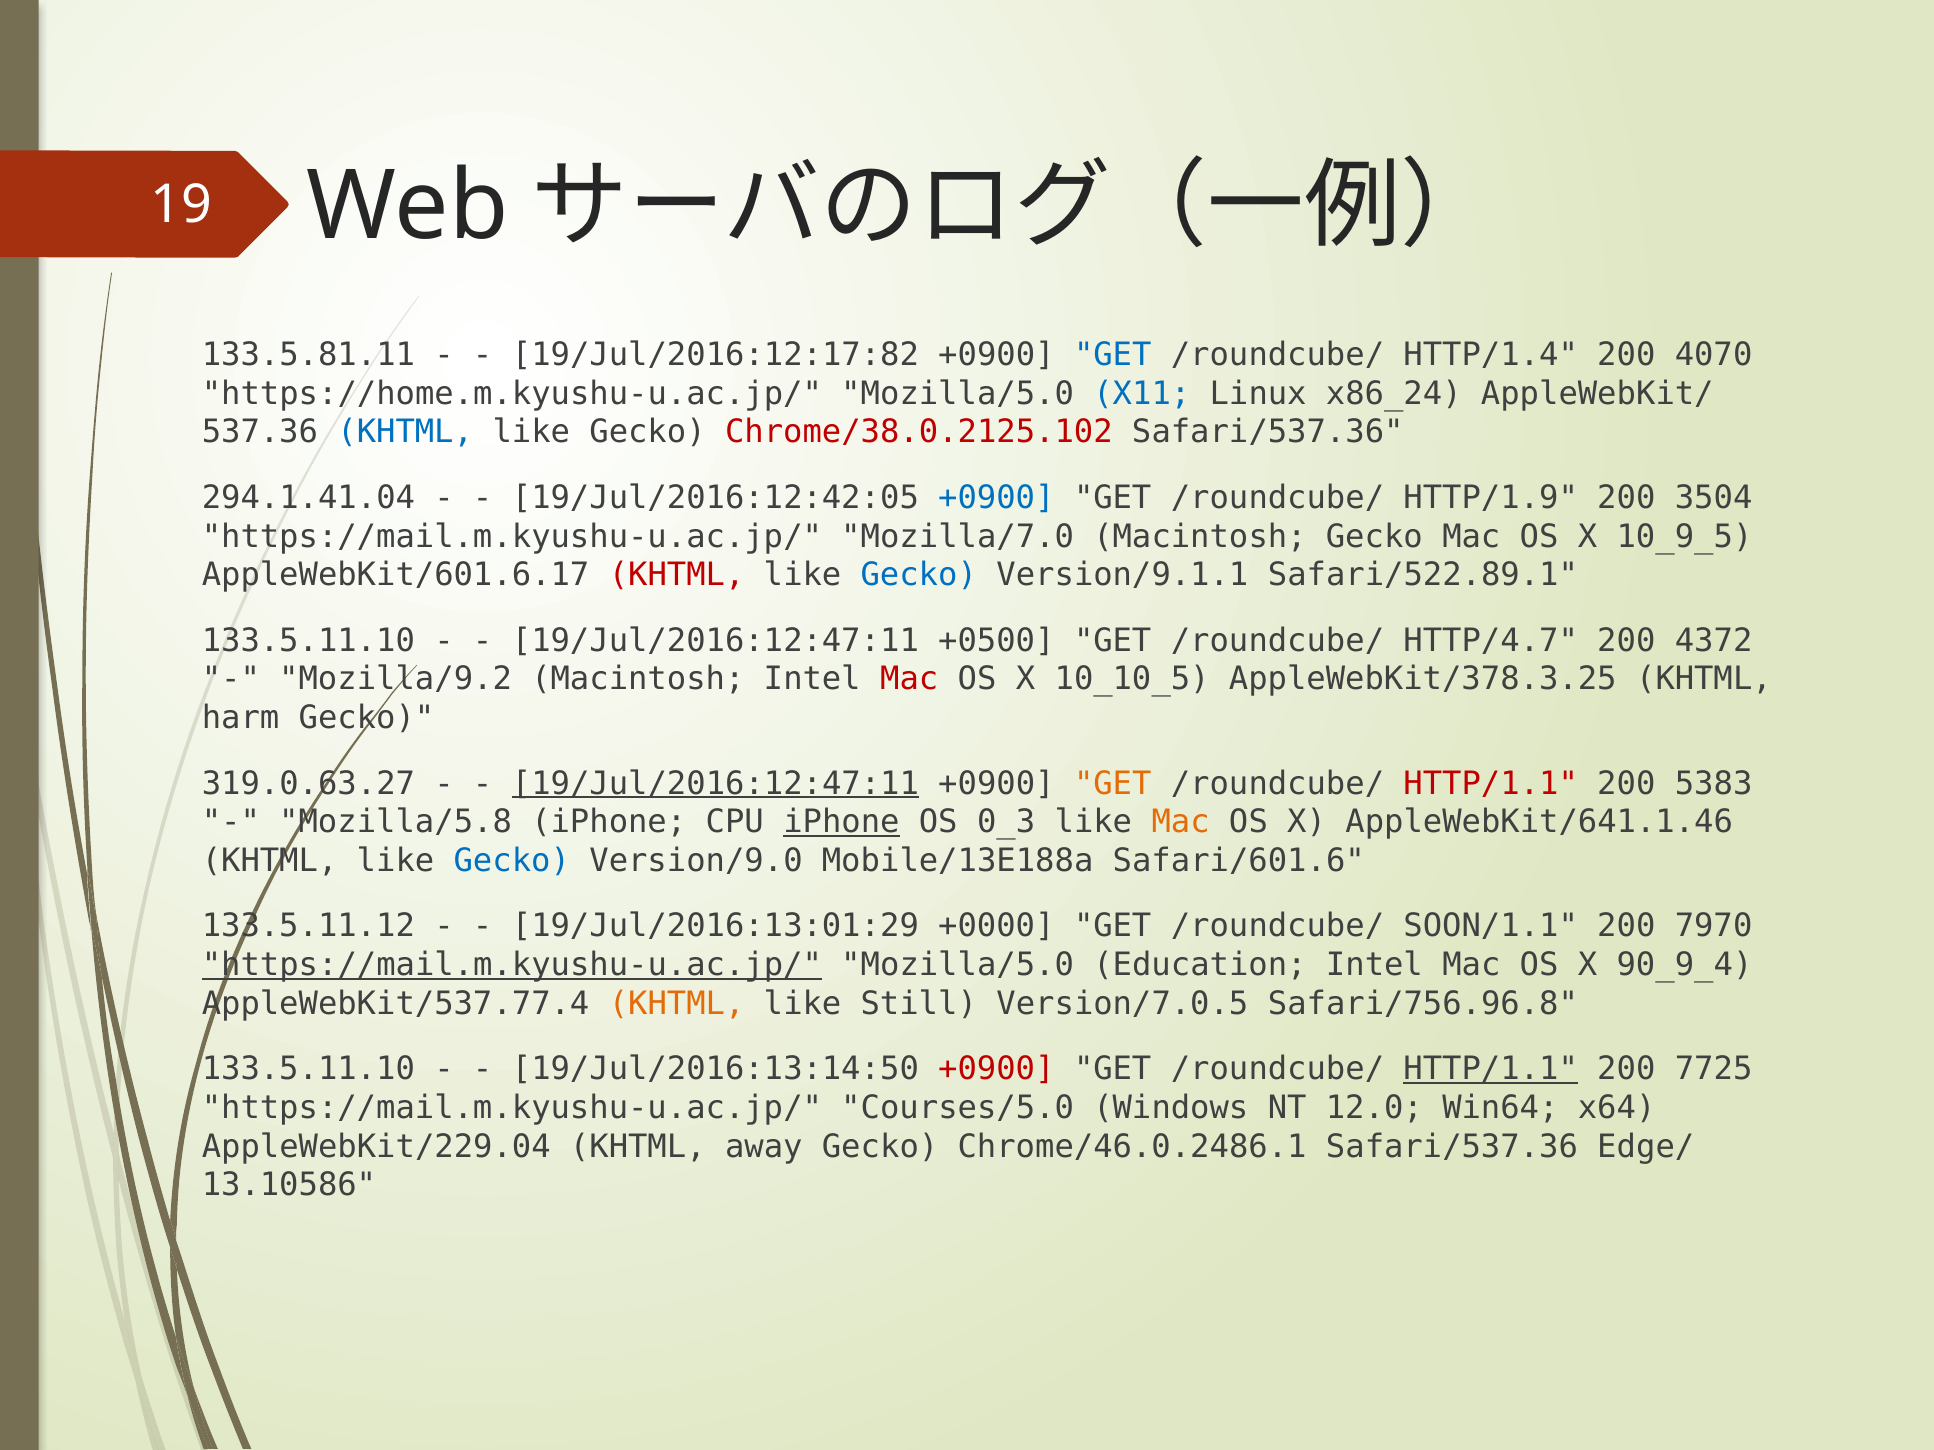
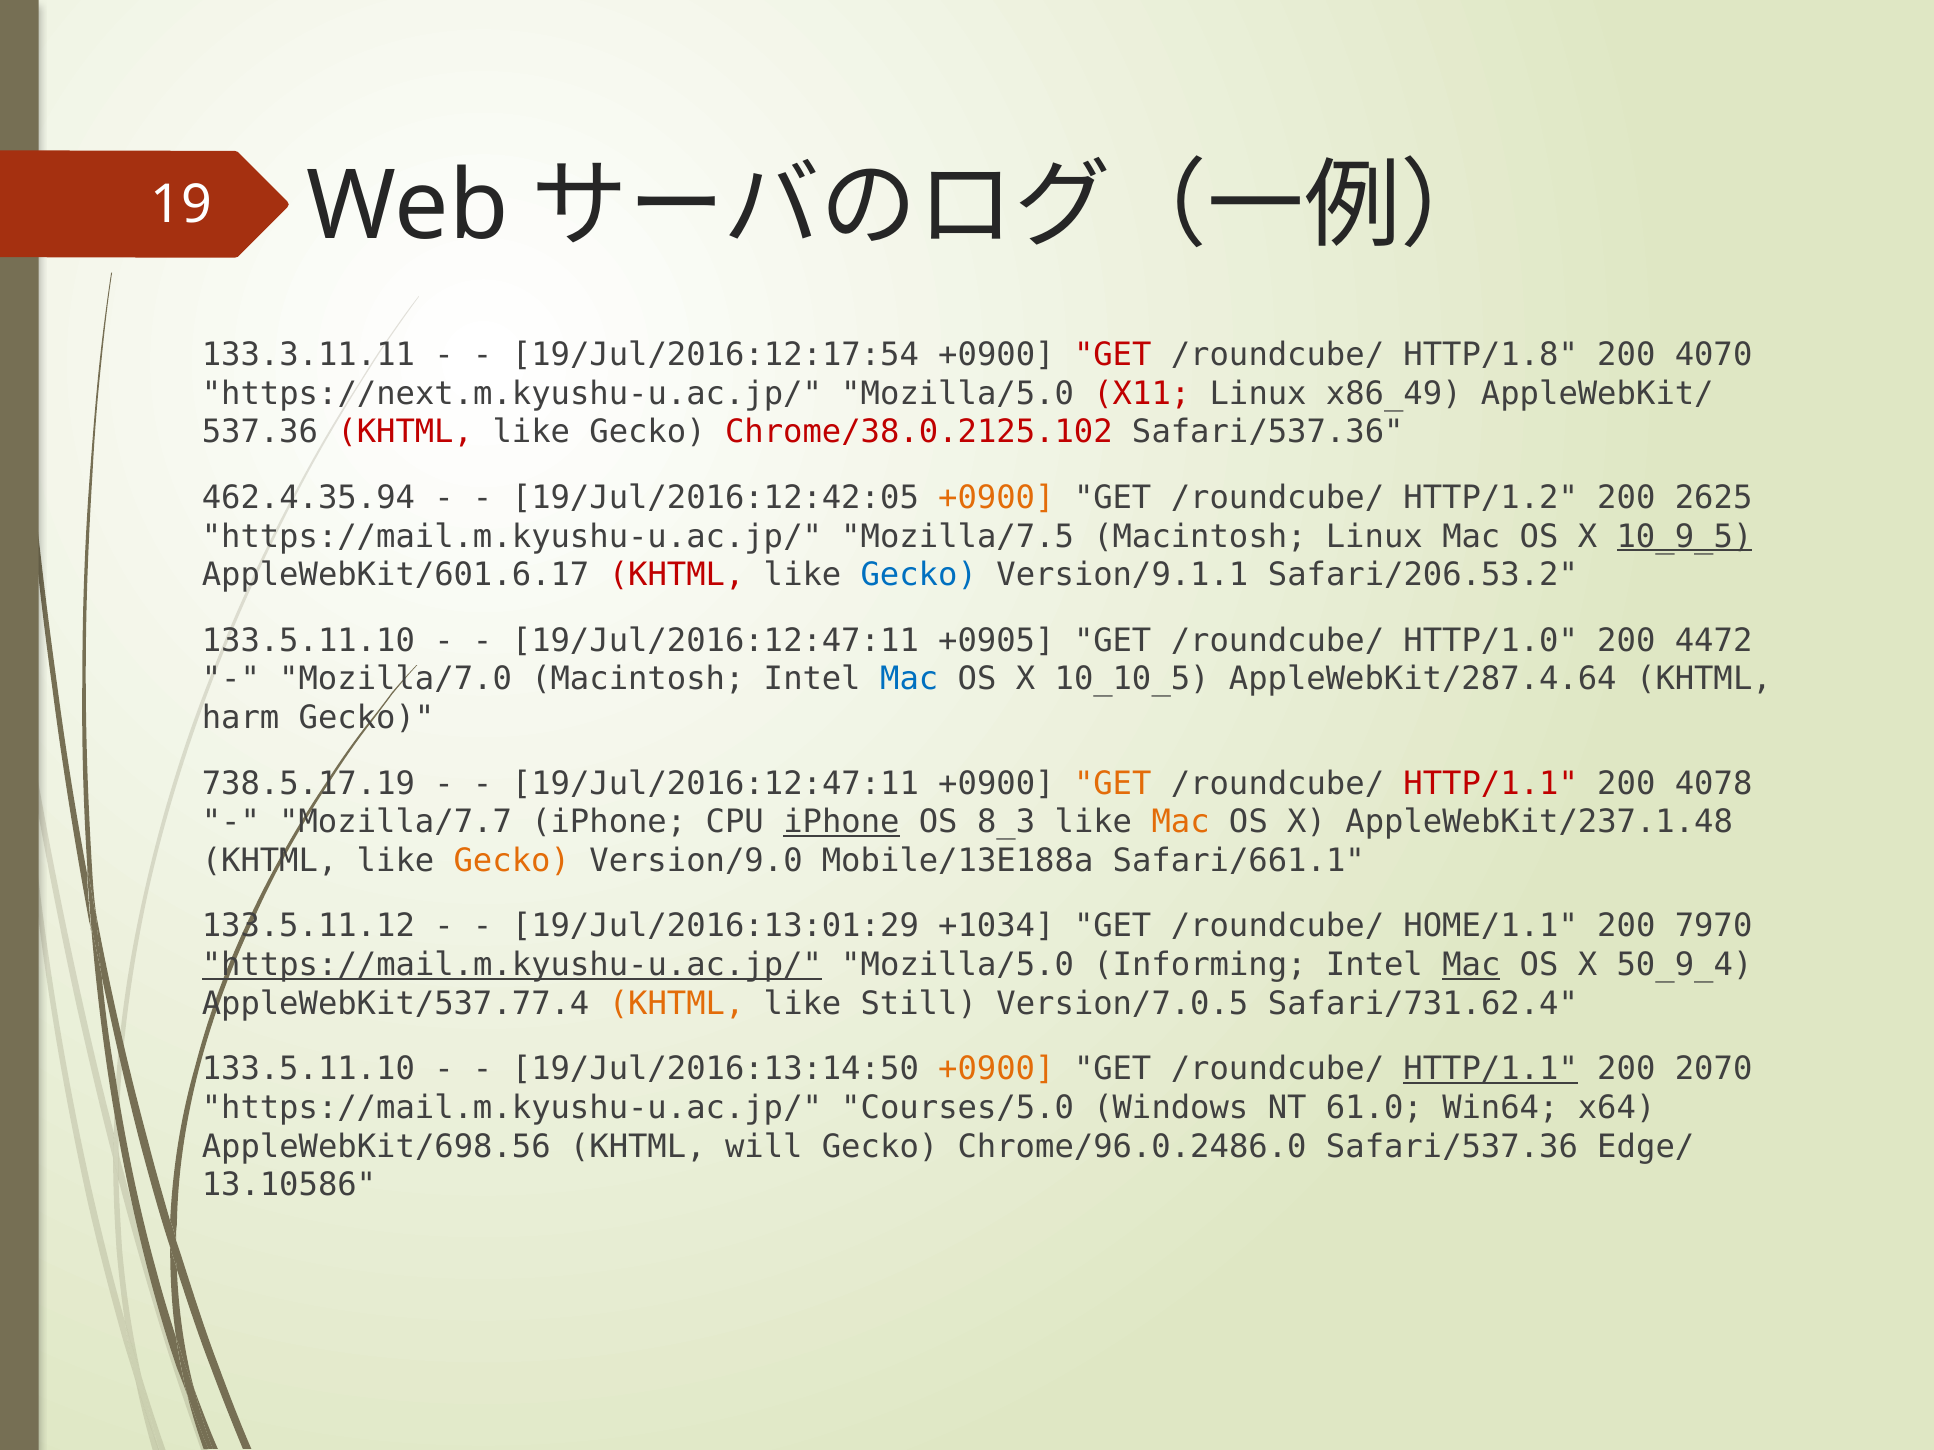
133.5.81.11: 133.5.81.11 -> 133.3.11.11
19/Jul/2016:12:17:82: 19/Jul/2016:12:17:82 -> 19/Jul/2016:12:17:54
GET at (1113, 355) colour: blue -> red
HTTP/1.4: HTTP/1.4 -> HTTP/1.8
https://home.m.kyushu-u.ac.jp/: https://home.m.kyushu-u.ac.jp/ -> https://next.m.kyushu-u.ac.jp/
X11 colour: blue -> red
x86_24: x86_24 -> x86_49
KHTML at (405, 432) colour: blue -> red
294.1.41.04: 294.1.41.04 -> 462.4.35.94
+0900 at (996, 498) colour: blue -> orange
HTTP/1.9: HTTP/1.9 -> HTTP/1.2
3504: 3504 -> 2625
Mozilla/7.0: Mozilla/7.0 -> Mozilla/7.5
Macintosh Gecko: Gecko -> Linux
10_9_5 underline: none -> present
Safari/522.89.1: Safari/522.89.1 -> Safari/206.53.2
+0500: +0500 -> +0905
HTTP/4.7: HTTP/4.7 -> HTTP/1.0
4372: 4372 -> 4472
Mozilla/9.2: Mozilla/9.2 -> Mozilla/7.0
Mac at (909, 680) colour: red -> blue
AppleWebKit/378.3.25: AppleWebKit/378.3.25 -> AppleWebKit/287.4.64
319.0.63.27: 319.0.63.27 -> 738.5.17.19
19/Jul/2016:12:47:11 at (715, 784) underline: present -> none
5383: 5383 -> 4078
Mozilla/5.8: Mozilla/5.8 -> Mozilla/7.7
0_3: 0_3 -> 8_3
AppleWebKit/641.1.46: AppleWebKit/641.1.46 -> AppleWebKit/237.1.48
Gecko at (512, 861) colour: blue -> orange
Safari/601.6: Safari/601.6 -> Safari/661.1
+0000: +0000 -> +1034
SOON/1.1: SOON/1.1 -> HOME/1.1
Education: Education -> Informing
Mac at (1471, 965) underline: none -> present
90_9_4: 90_9_4 -> 50_9_4
Safari/756.96.8: Safari/756.96.8 -> Safari/731.62.4
+0900 at (996, 1070) colour: red -> orange
7725: 7725 -> 2070
12.0: 12.0 -> 61.0
AppleWebKit/229.04: AppleWebKit/229.04 -> AppleWebKit/698.56
away: away -> will
Chrome/46.0.2486.1: Chrome/46.0.2486.1 -> Chrome/96.0.2486.0
